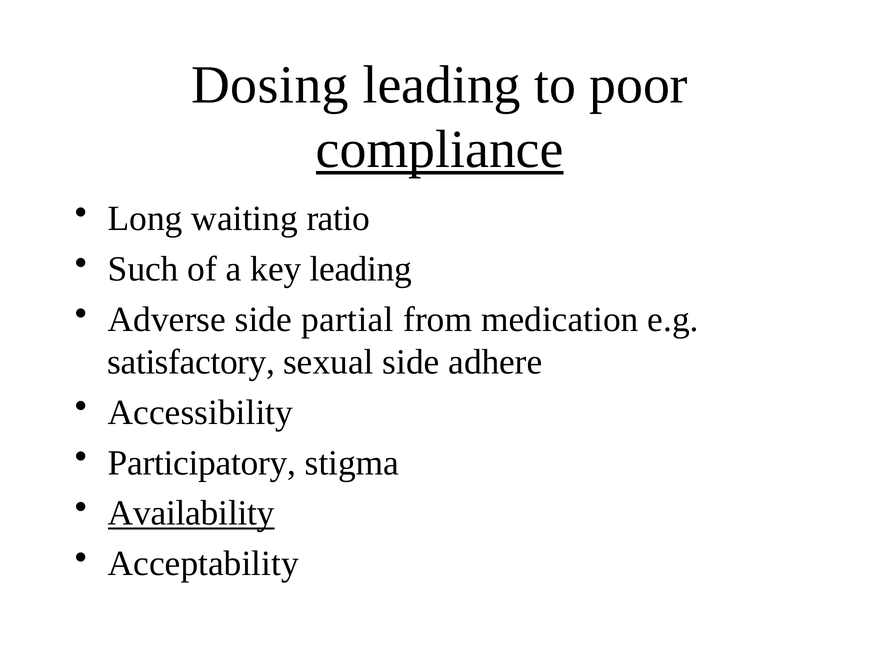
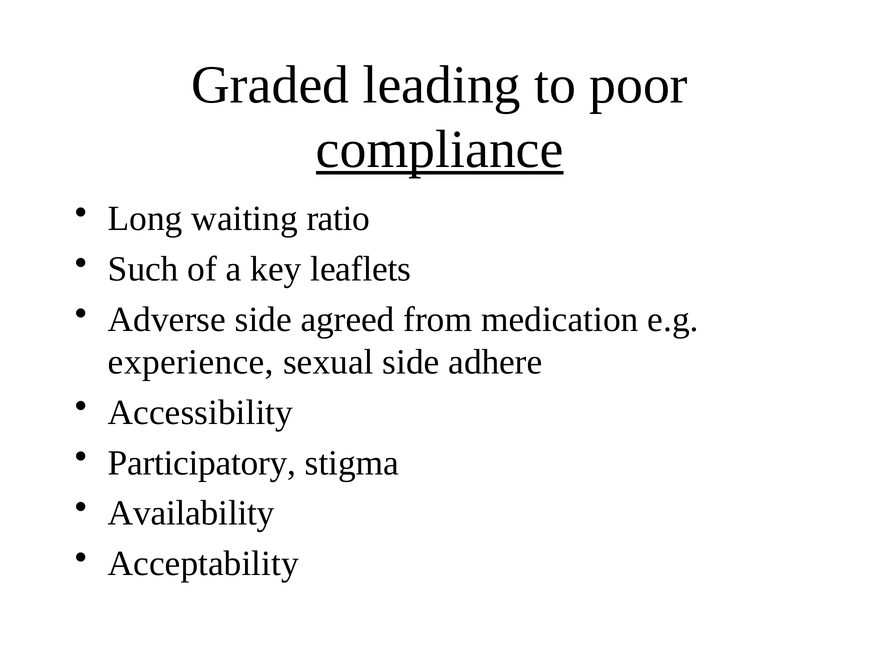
Dosing: Dosing -> Graded
key leading: leading -> leaflets
partial: partial -> agreed
satisfactory: satisfactory -> experience
Availability underline: present -> none
